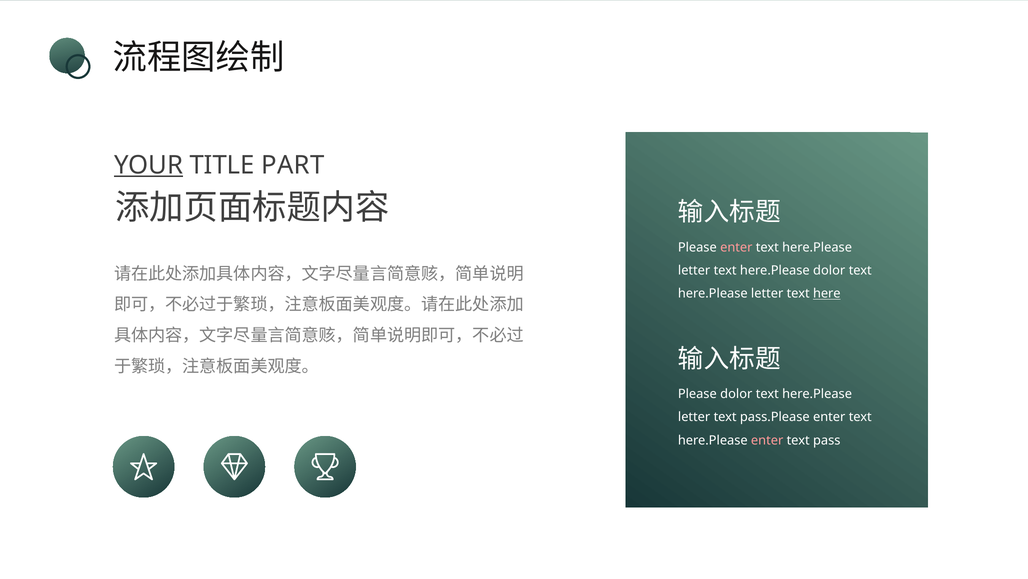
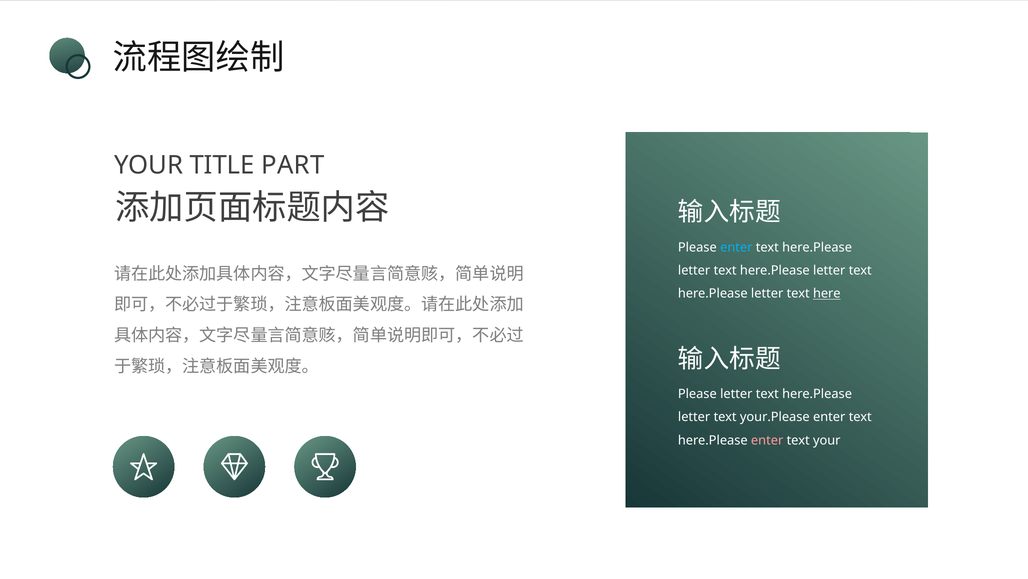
YOUR at (149, 165) underline: present -> none
enter at (736, 247) colour: pink -> light blue
dolor at (829, 270): dolor -> letter
Please dolor: dolor -> letter
pass.Please: pass.Please -> your.Please
text pass: pass -> your
